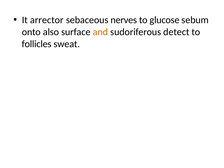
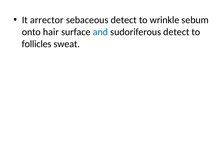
sebaceous nerves: nerves -> detect
glucose: glucose -> wrinkle
also: also -> hair
and colour: orange -> blue
